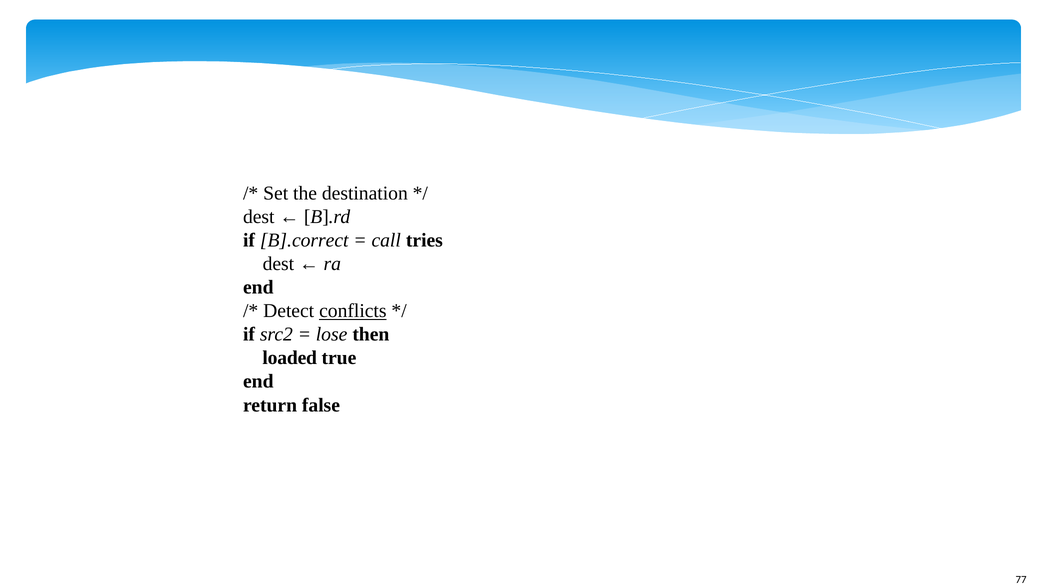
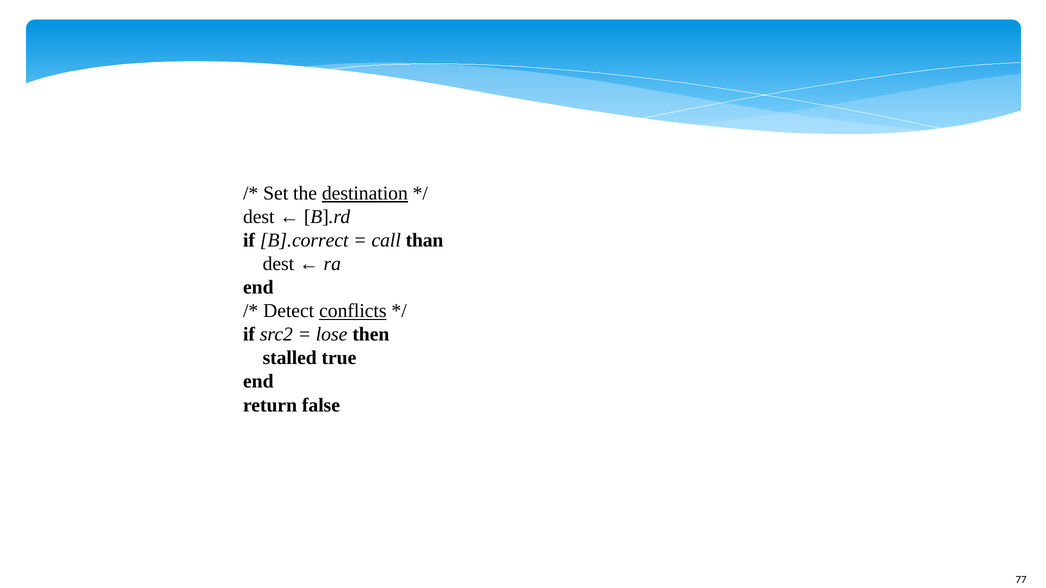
destination underline: none -> present
tries: tries -> than
loaded: loaded -> stalled
